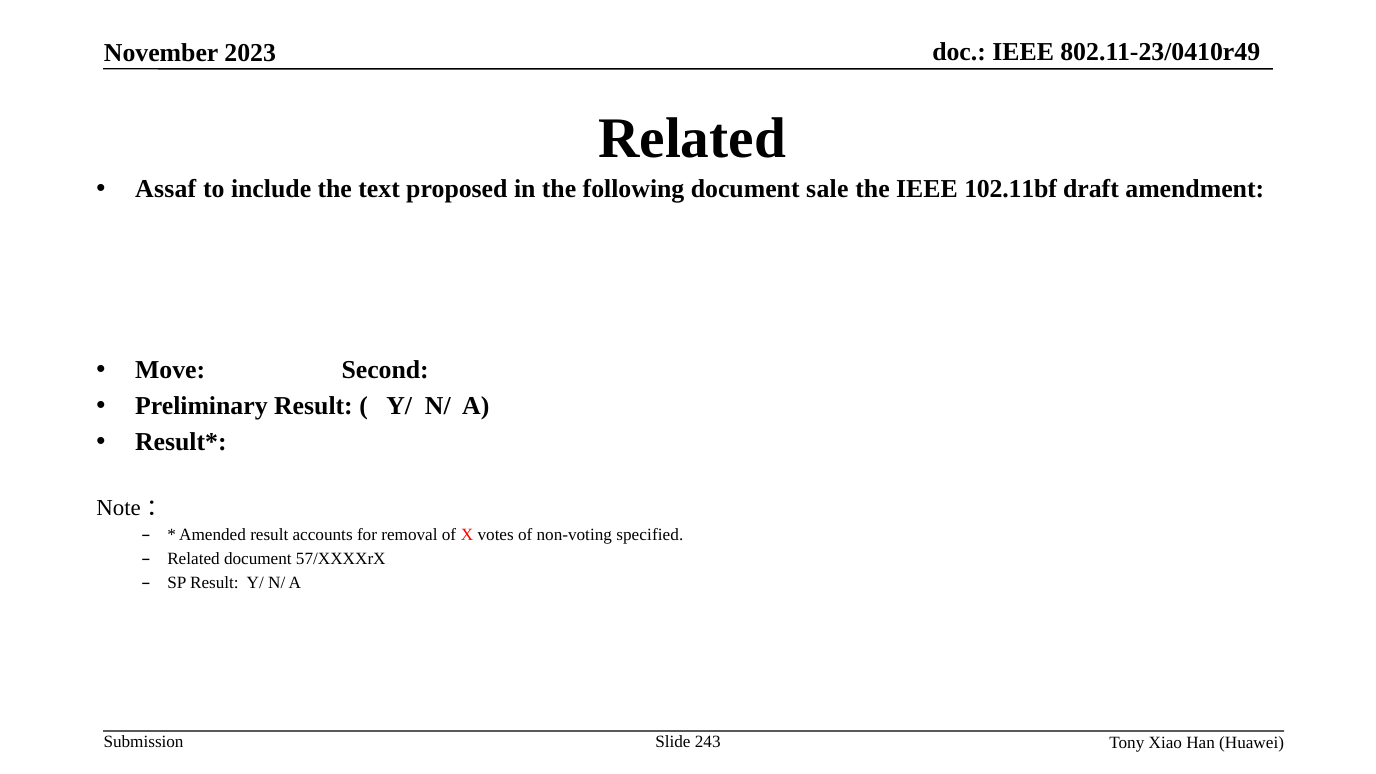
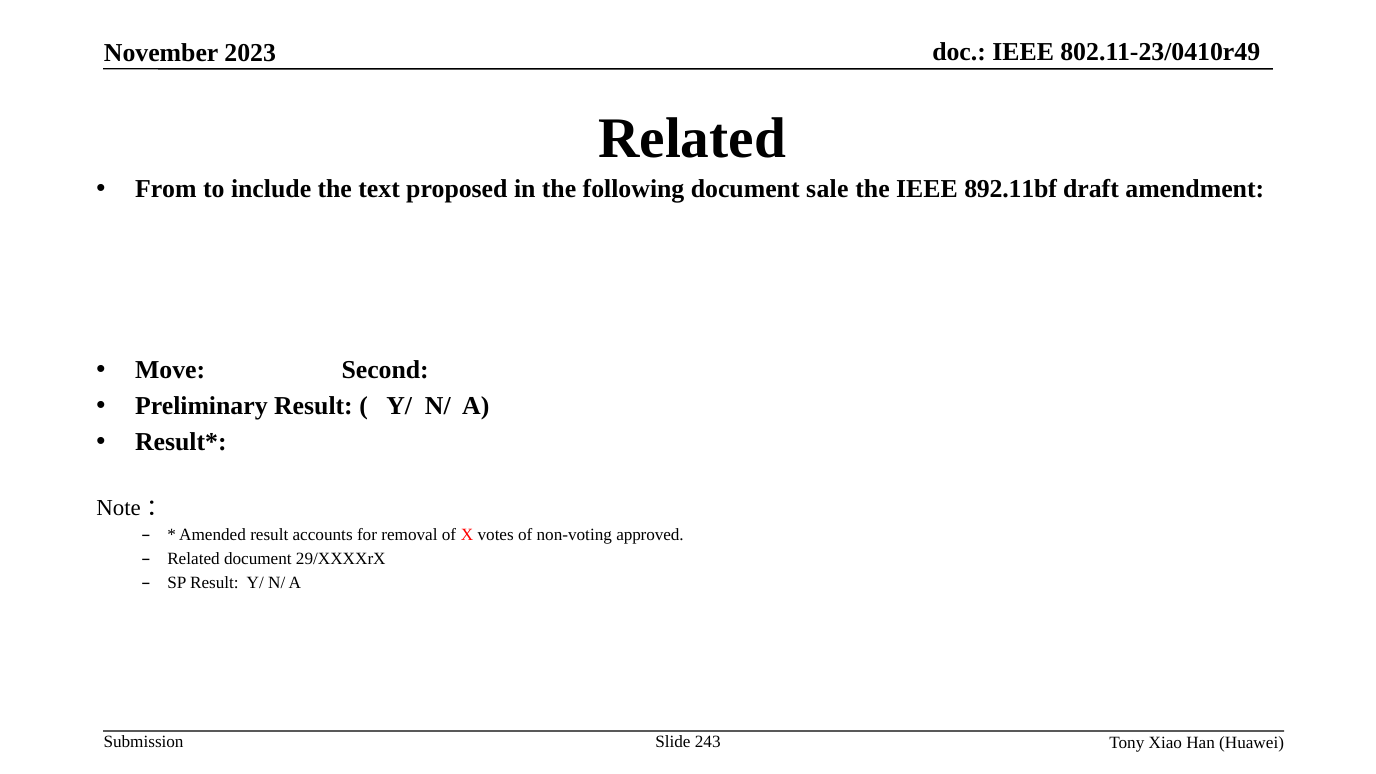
Assaf: Assaf -> From
102.11bf: 102.11bf -> 892.11bf
specified: specified -> approved
57/XXXXrX: 57/XXXXrX -> 29/XXXXrX
